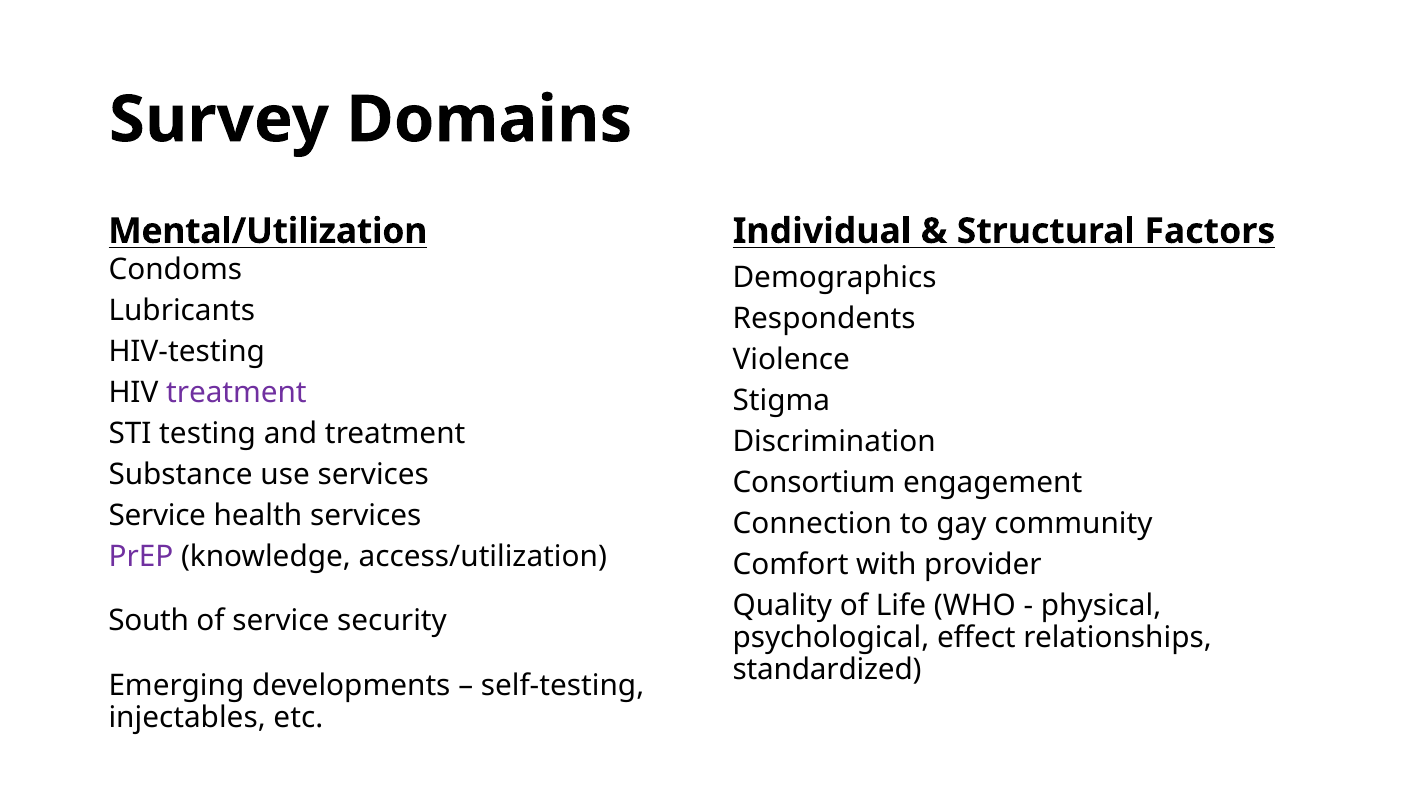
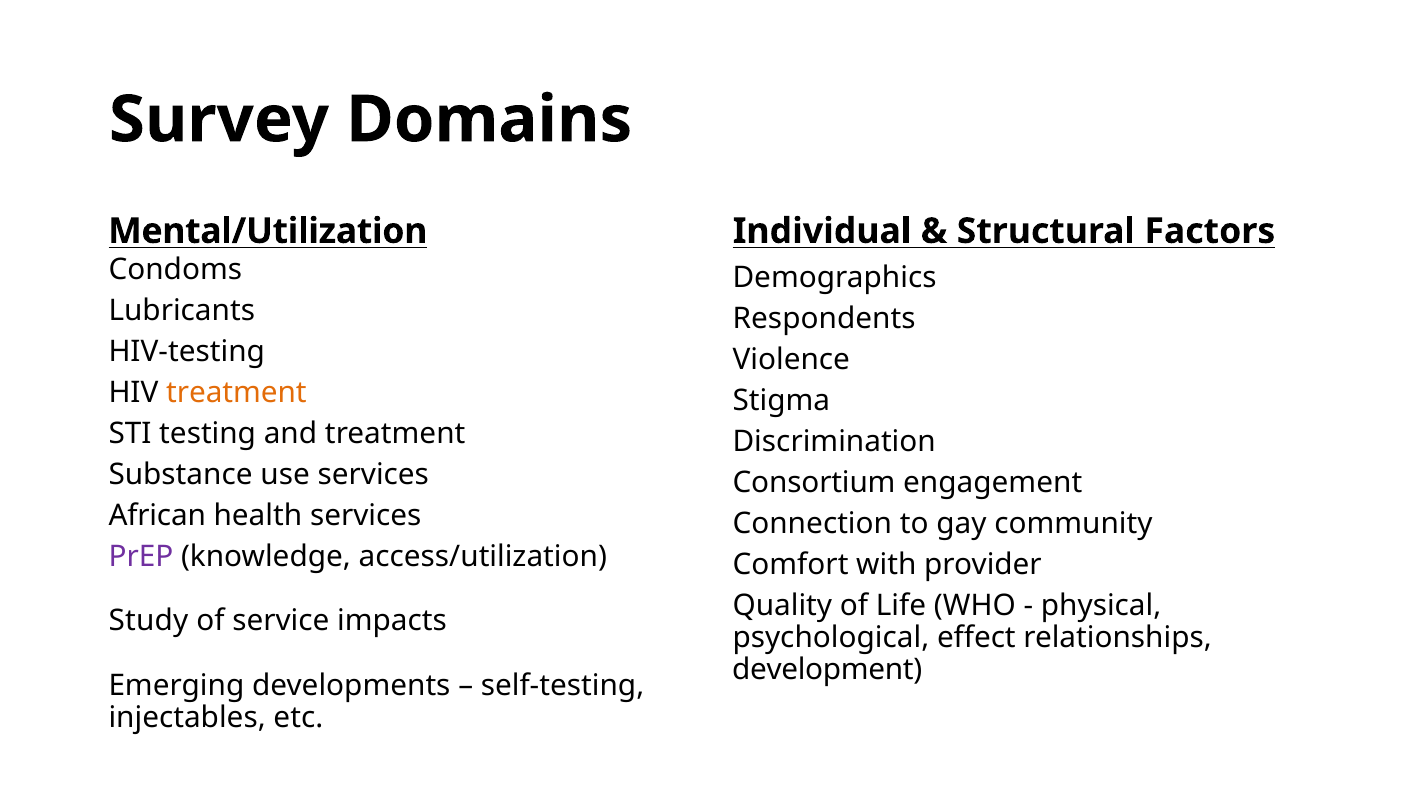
treatment at (236, 393) colour: purple -> orange
Service at (157, 516): Service -> African
South: South -> Study
security: security -> impacts
standardized: standardized -> development
